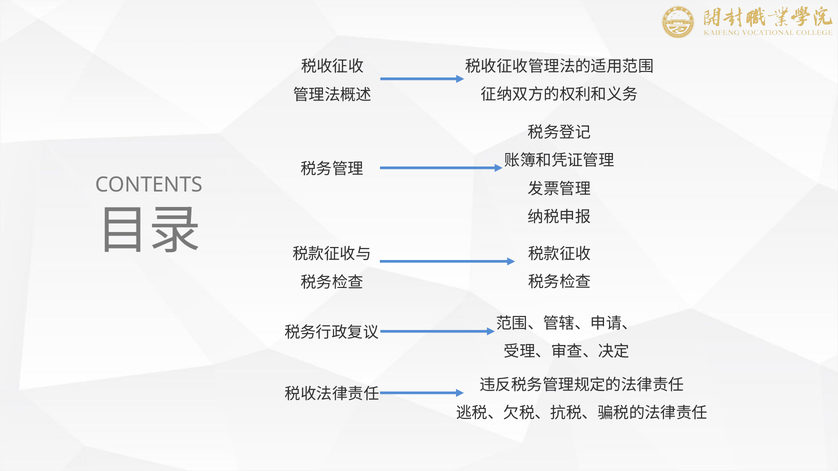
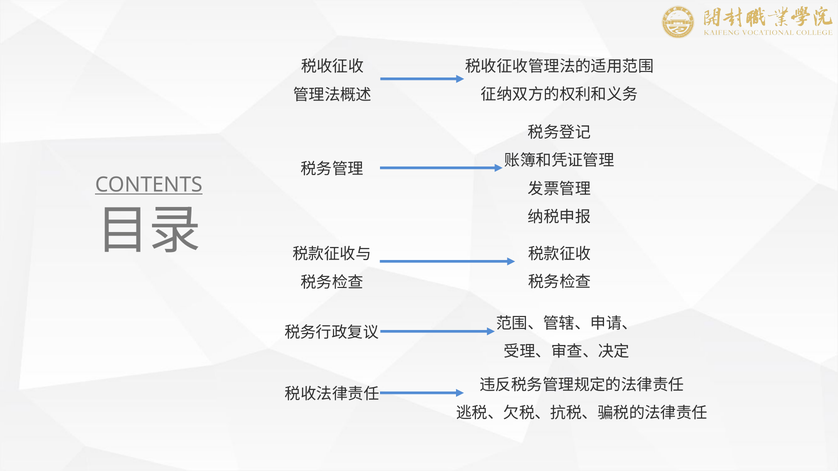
CONTENTS underline: none -> present
